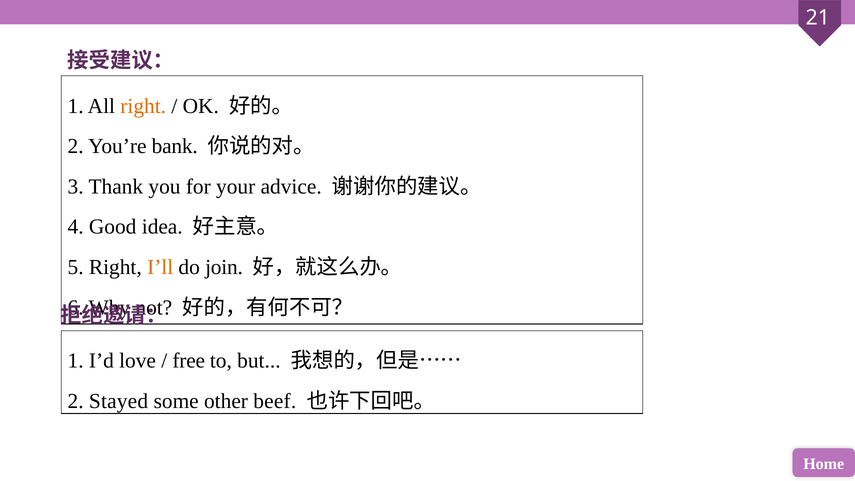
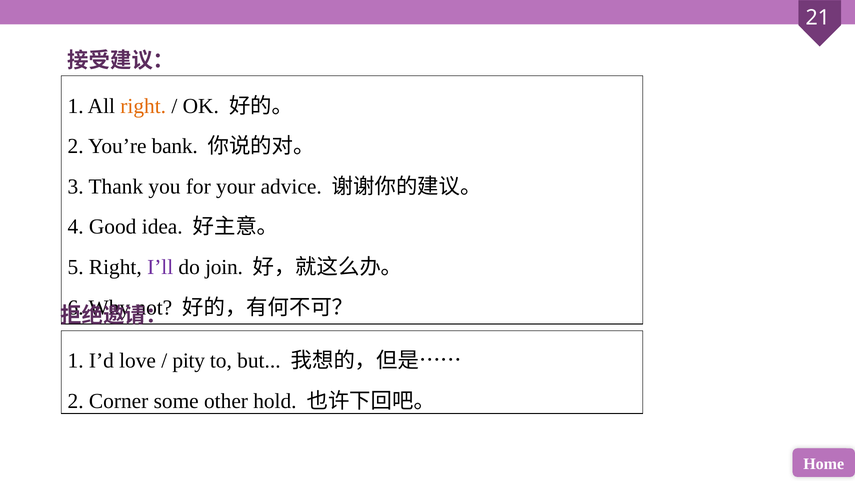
I’ll colour: orange -> purple
free: free -> pity
Stayed: Stayed -> Corner
beef: beef -> hold
